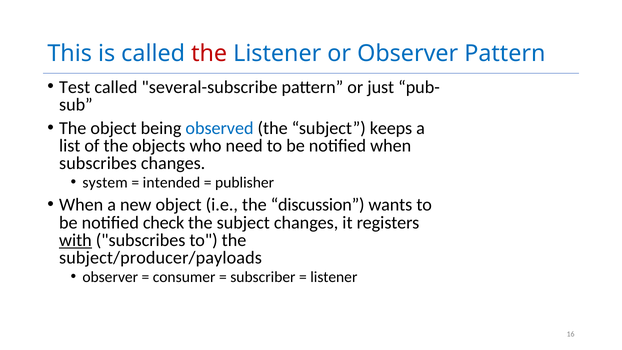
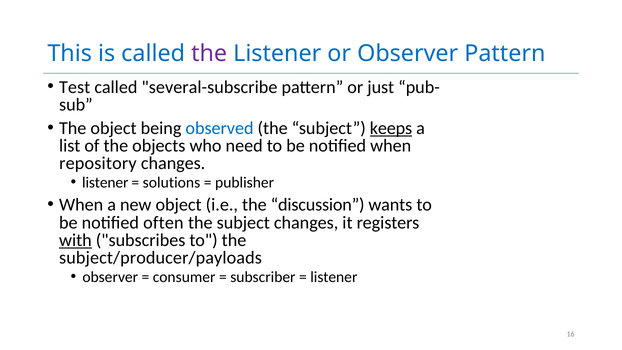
the at (209, 53) colour: red -> purple
keeps underline: none -> present
subscribes at (98, 163): subscribes -> repository
system at (105, 183): system -> listener
intended: intended -> solutions
check: check -> often
